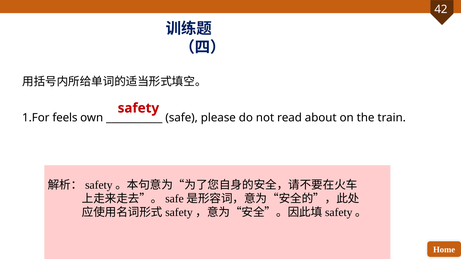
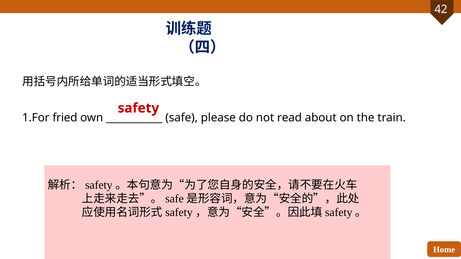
feels: feels -> fried
